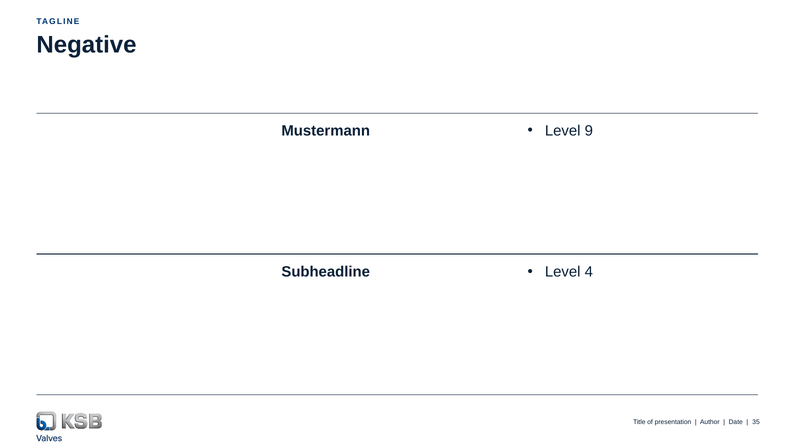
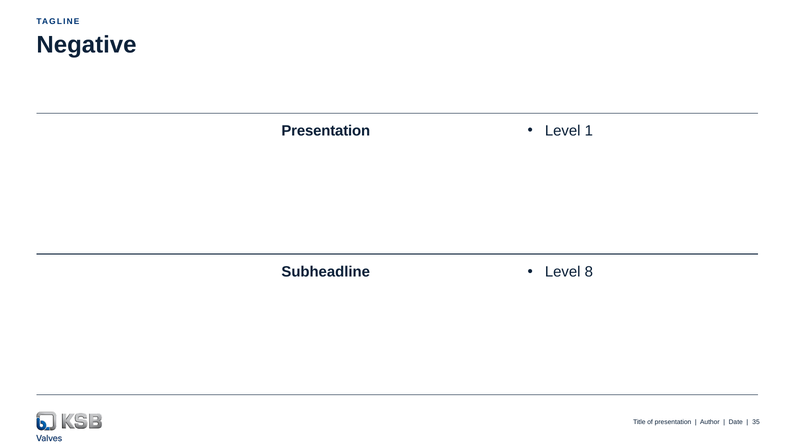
Mustermann at (326, 131): Mustermann -> Presentation
9: 9 -> 1
4: 4 -> 8
